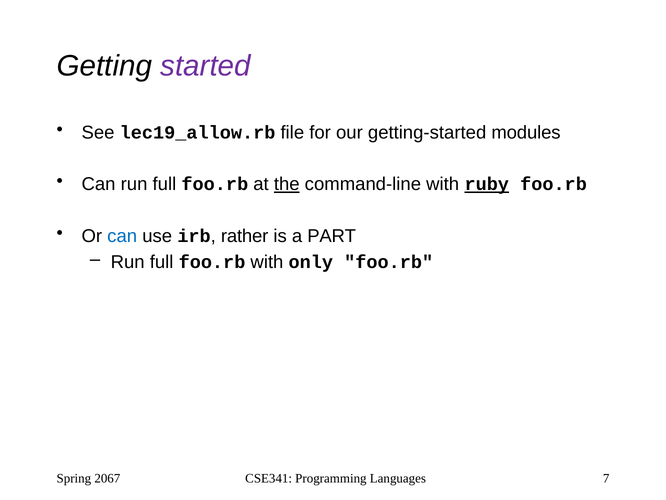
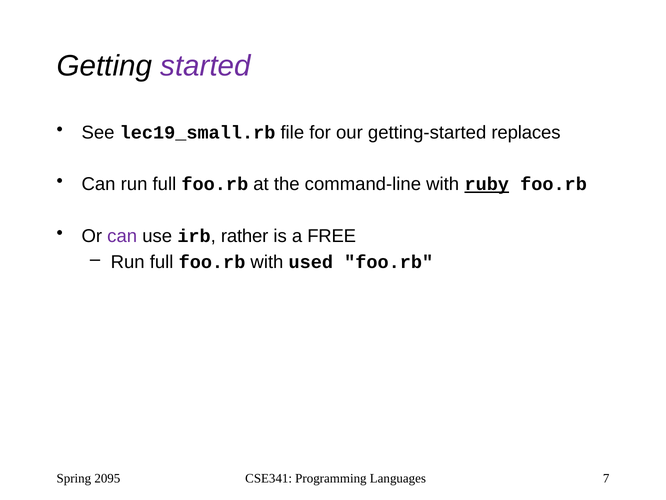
lec19_allow.rb: lec19_allow.rb -> lec19_small.rb
modules: modules -> replaces
the underline: present -> none
can at (122, 236) colour: blue -> purple
PART: PART -> FREE
only: only -> used
2067: 2067 -> 2095
